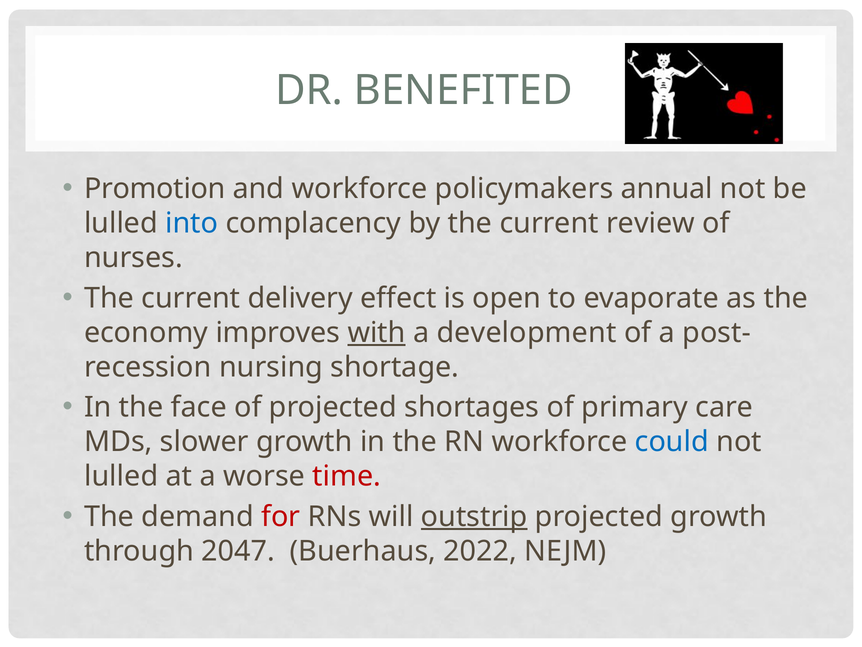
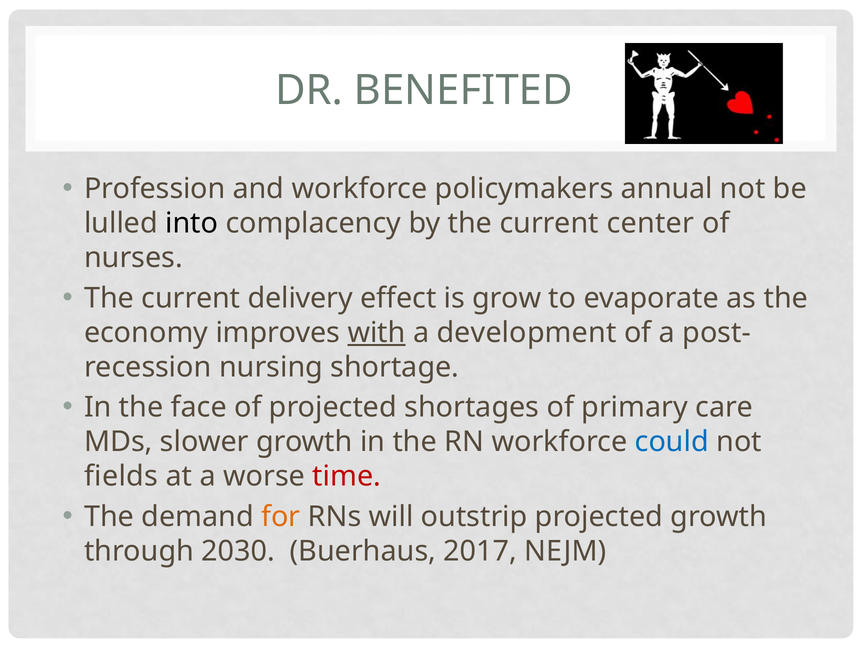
Promotion: Promotion -> Profession
into colour: blue -> black
review: review -> center
open: open -> grow
lulled at (121, 476): lulled -> fields
for colour: red -> orange
outstrip underline: present -> none
2047: 2047 -> 2030
2022: 2022 -> 2017
